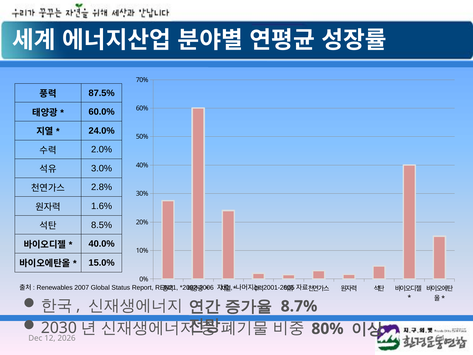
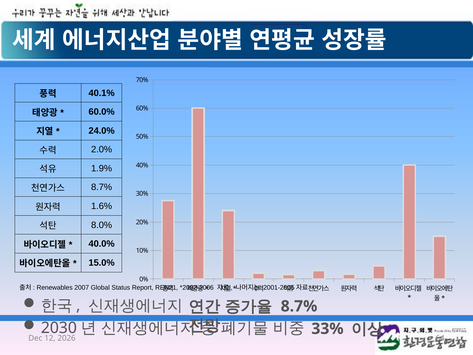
87.5%: 87.5% -> 40.1%
3.0%: 3.0% -> 1.9%
2.8% at (102, 187): 2.8% -> 8.7%
8.5%: 8.5% -> 8.0%
80%: 80% -> 33%
